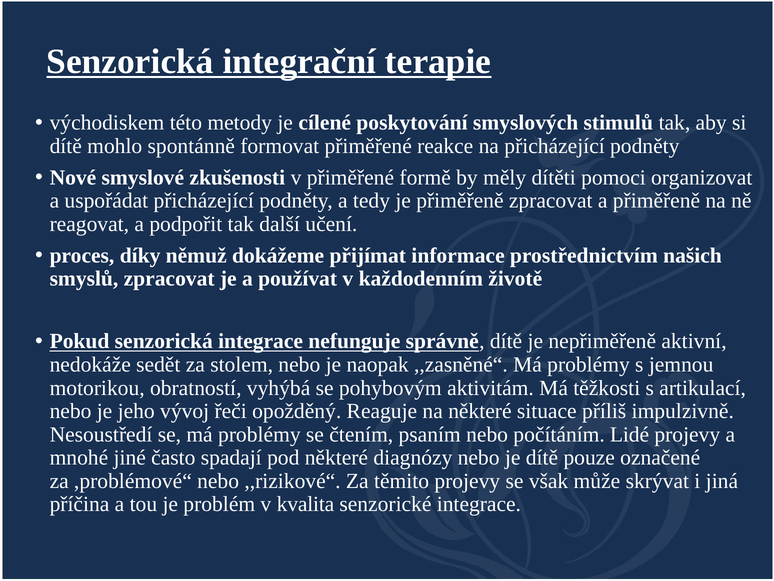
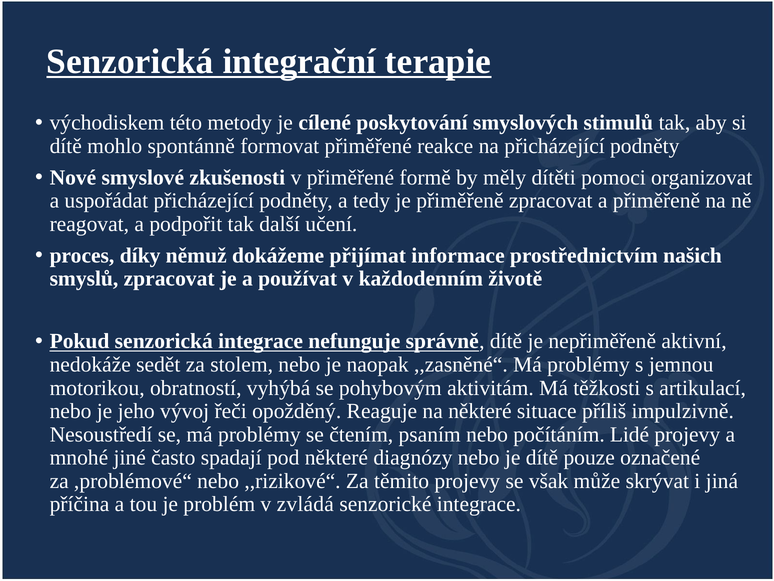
kvalita: kvalita -> zvládá
